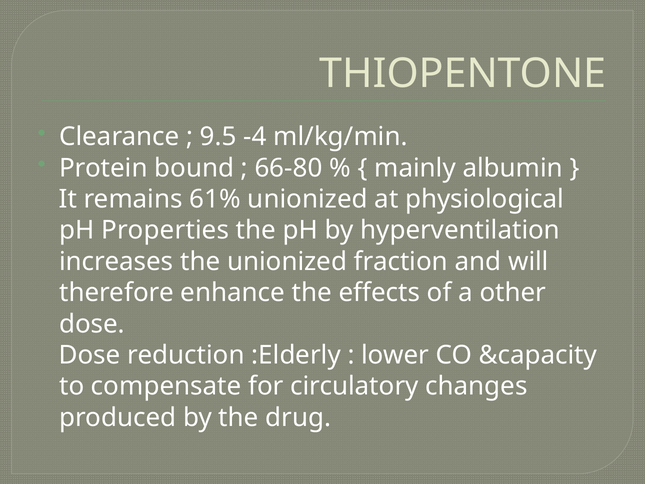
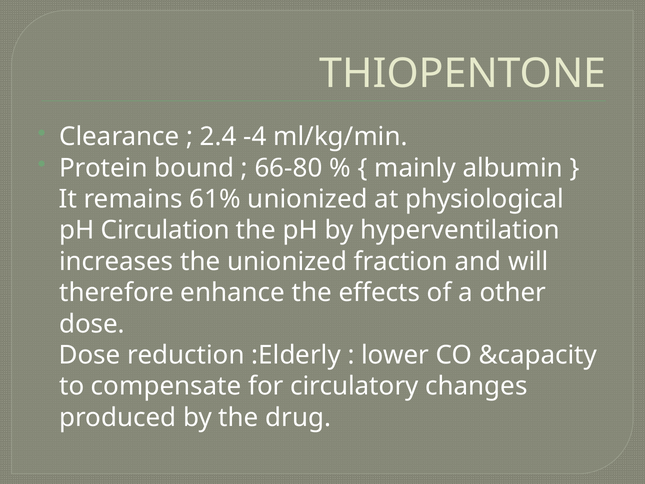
9.5: 9.5 -> 2.4
Properties: Properties -> Circulation
